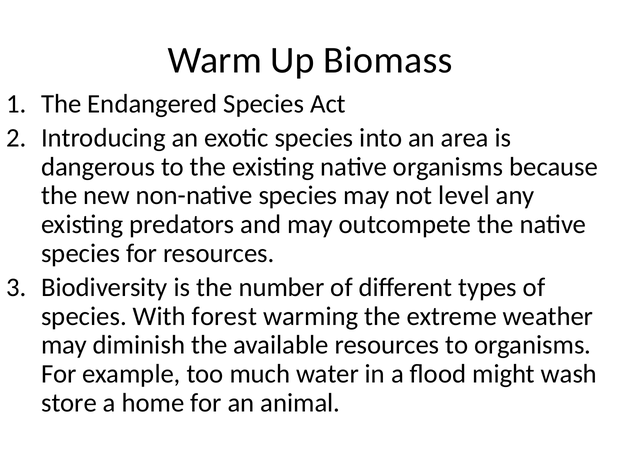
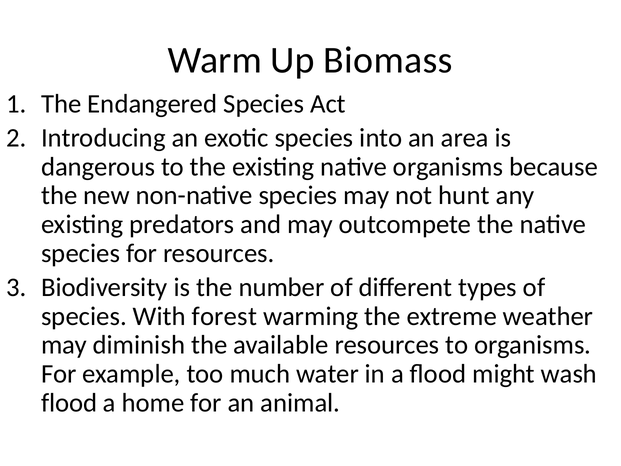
level: level -> hunt
store at (69, 403): store -> flood
